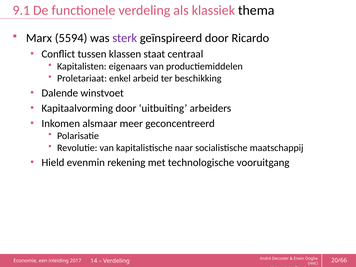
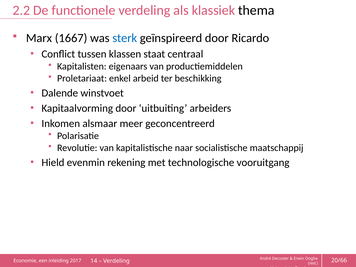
9.1: 9.1 -> 2.2
5594: 5594 -> 1667
sterk colour: purple -> blue
